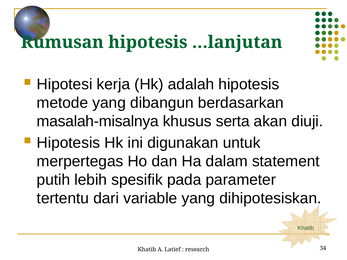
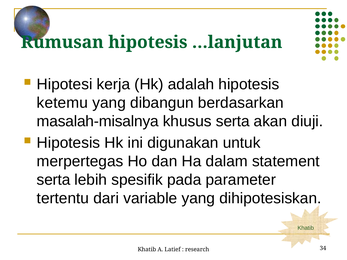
metode: metode -> ketemu
putih at (53, 180): putih -> serta
